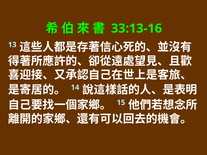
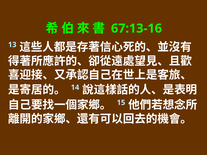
33:13-16: 33:13-16 -> 67:13-16
